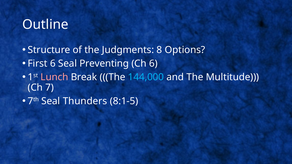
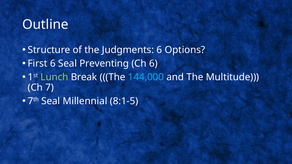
Judgments 8: 8 -> 6
Lunch colour: pink -> light green
Thunders: Thunders -> Millennial
